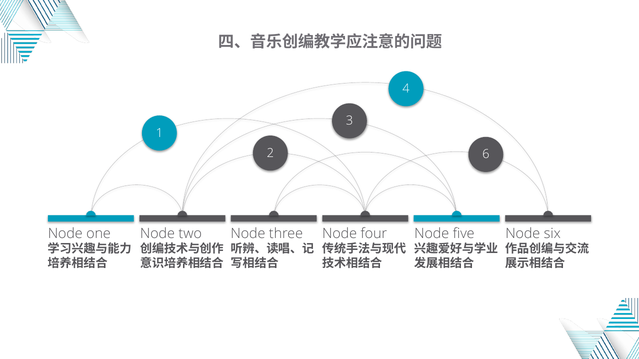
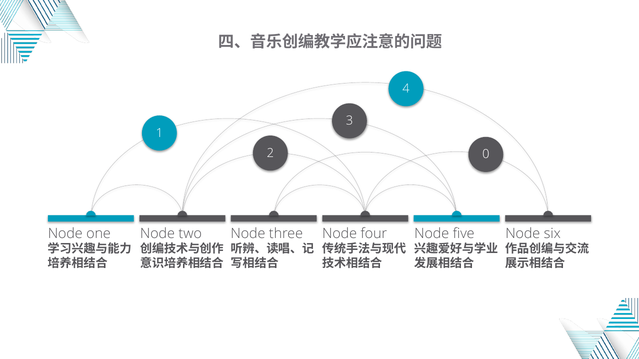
6: 6 -> 0
